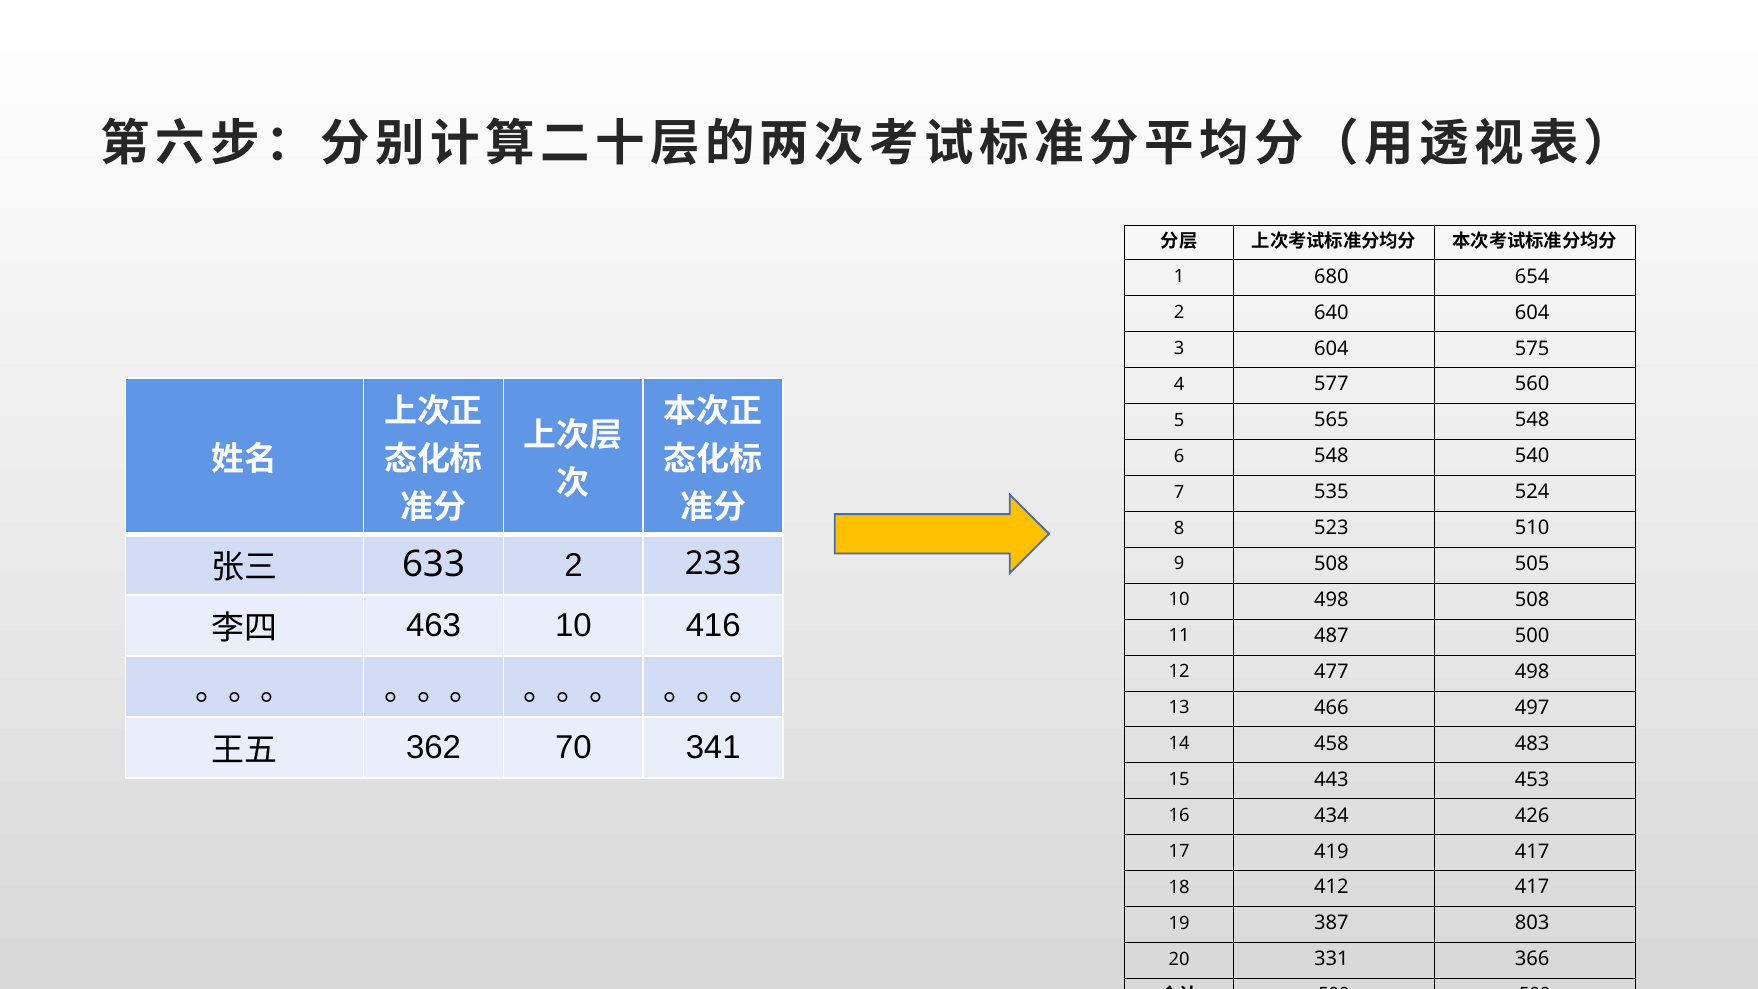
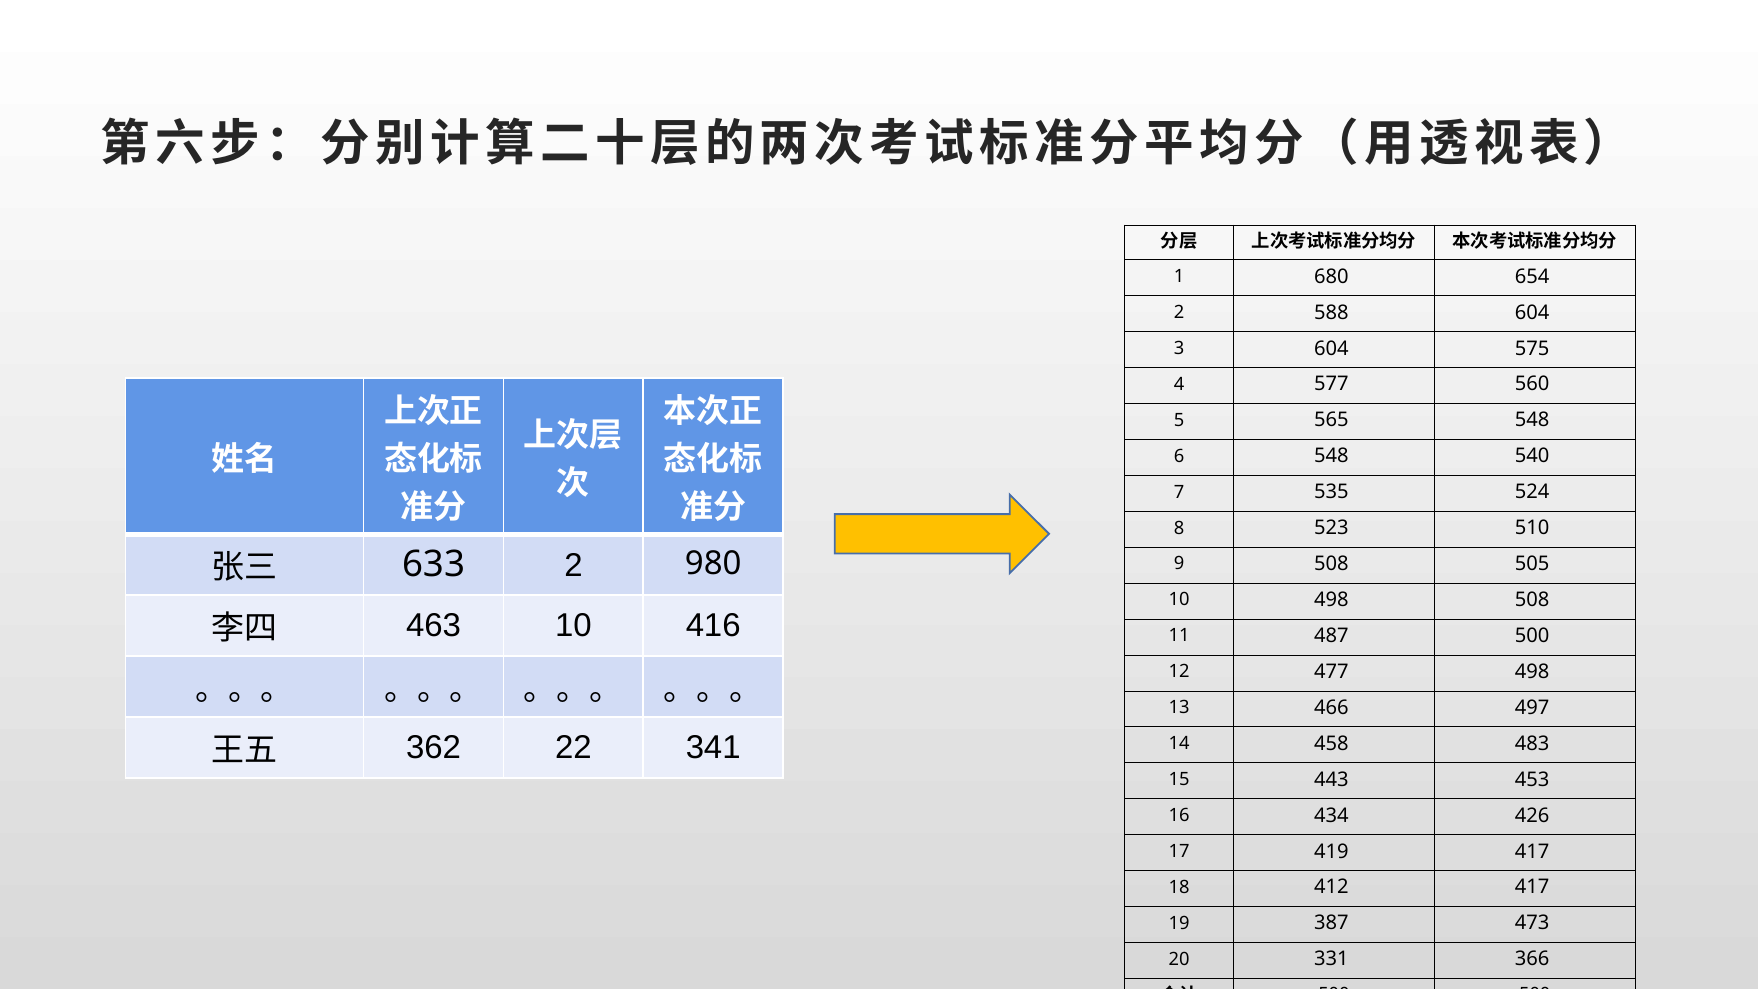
640: 640 -> 588
233: 233 -> 980
70: 70 -> 22
803: 803 -> 473
